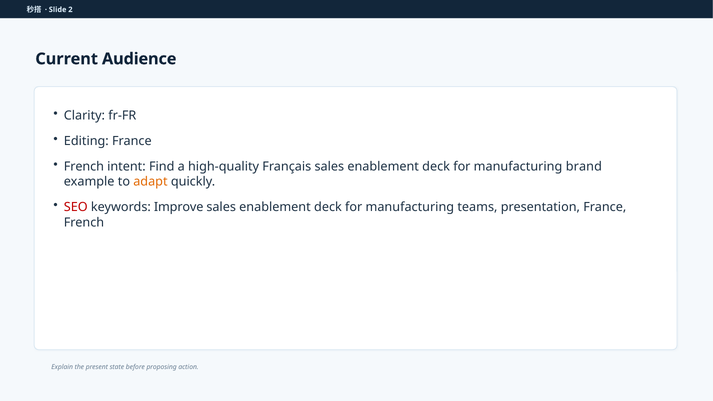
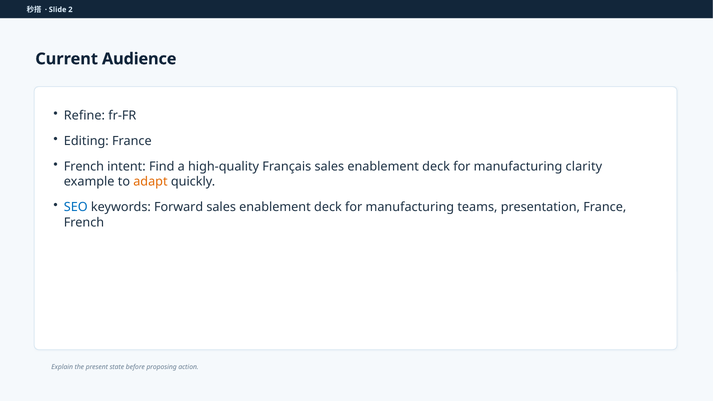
Clarity: Clarity -> Refine
brand: brand -> clarity
SEO colour: red -> blue
Improve: Improve -> Forward
